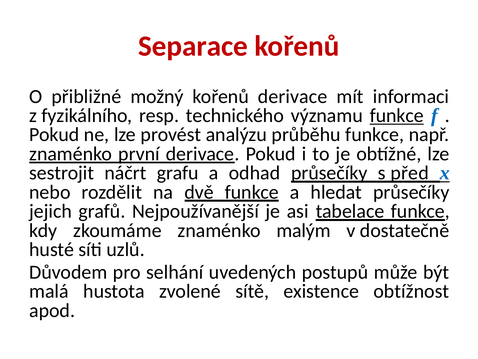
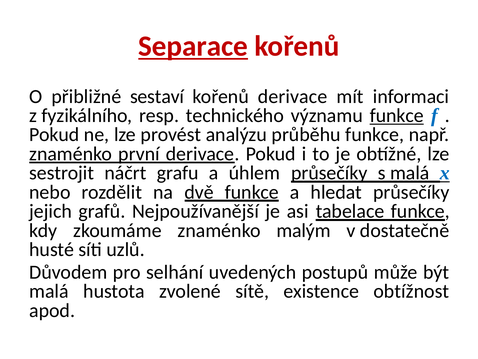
Separace underline: none -> present
možný: možný -> sestaví
odhad: odhad -> úhlem
s před: před -> malá
